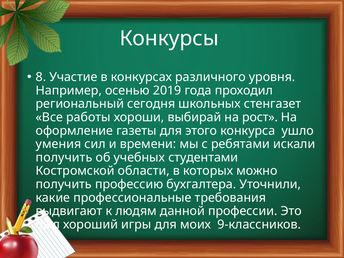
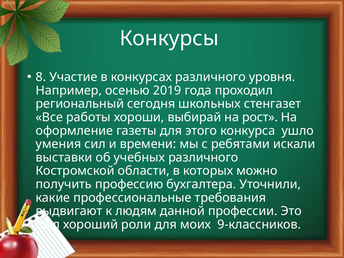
получить at (64, 157): получить -> выставки
учебных студентами: студентами -> различного
игры: игры -> роли
